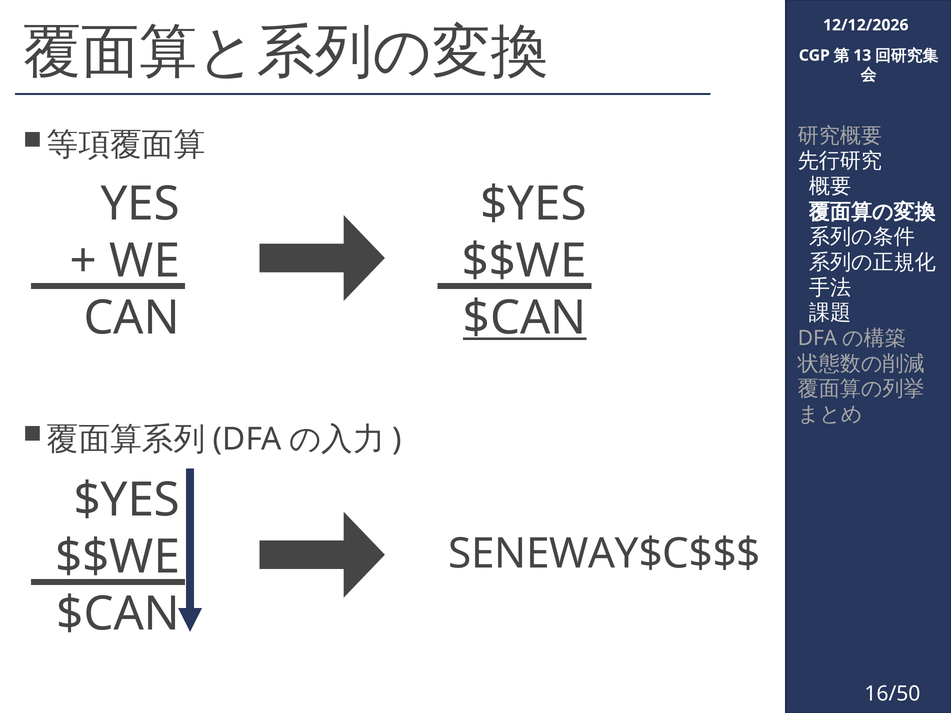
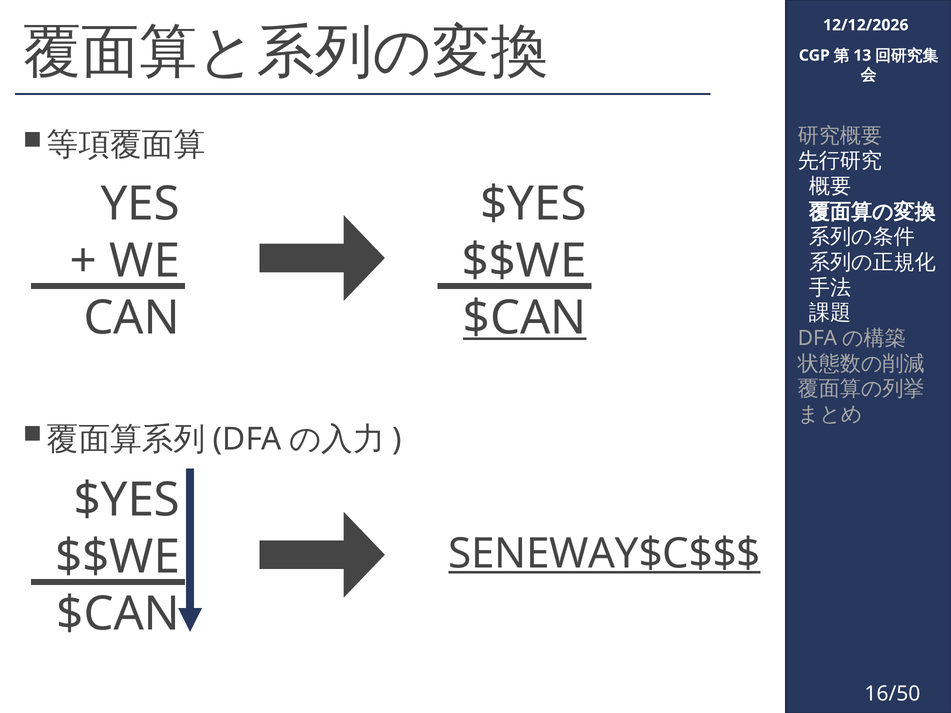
SENEWAY$C$$$ underline: none -> present
